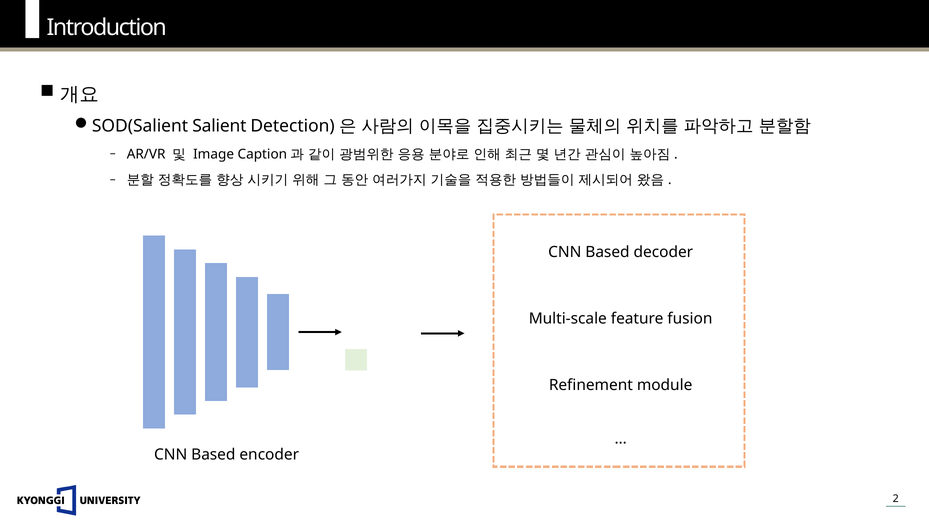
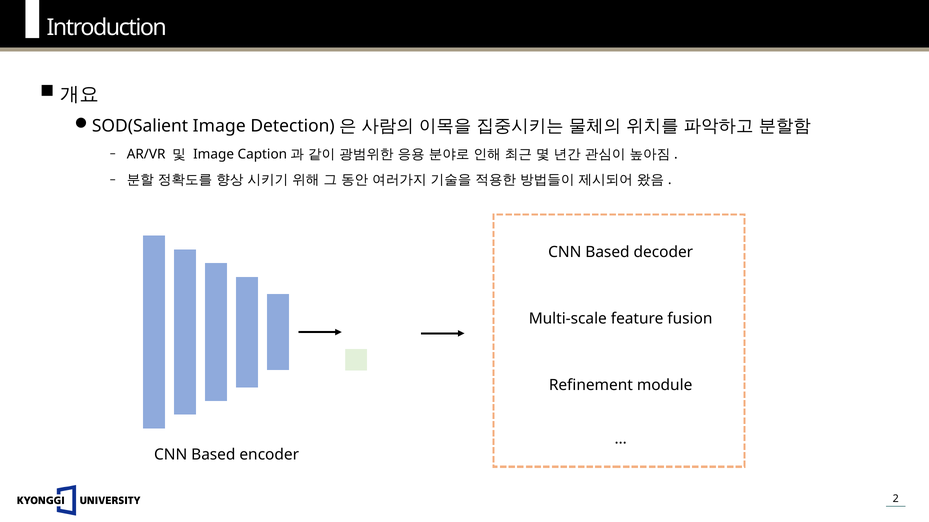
SOD(Salient Salient: Salient -> Image
